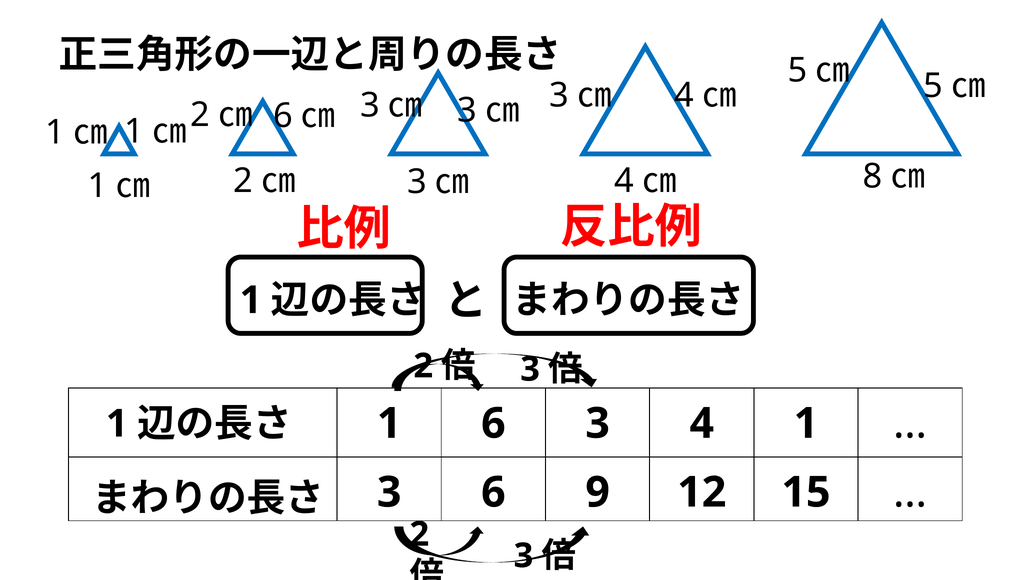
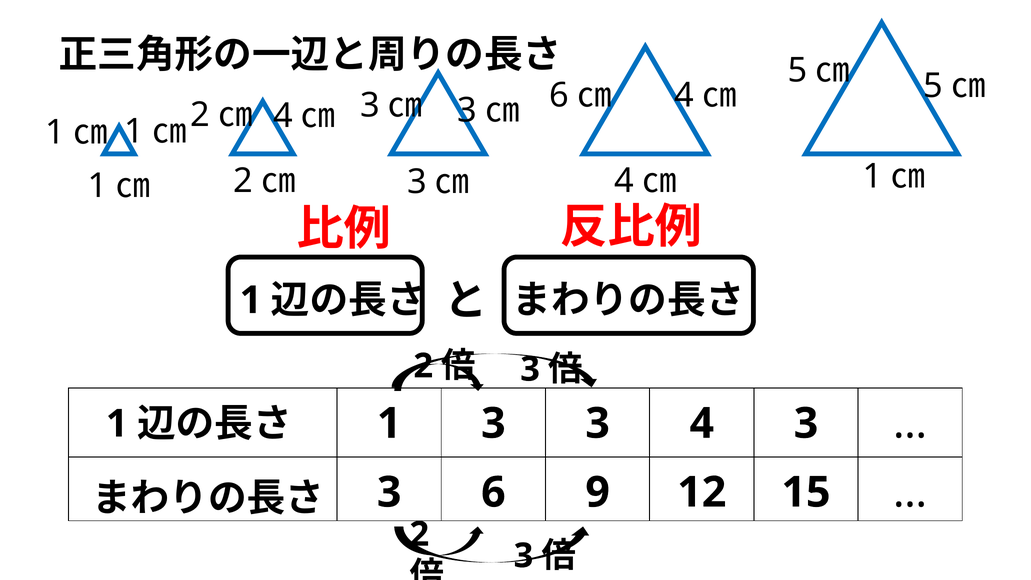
3 at (559, 95): 3 -> 6
6 at (283, 116): 6 -> 4
8 at (873, 177): 8 -> 1
1 6: 6 -> 3
4 1: 1 -> 3
